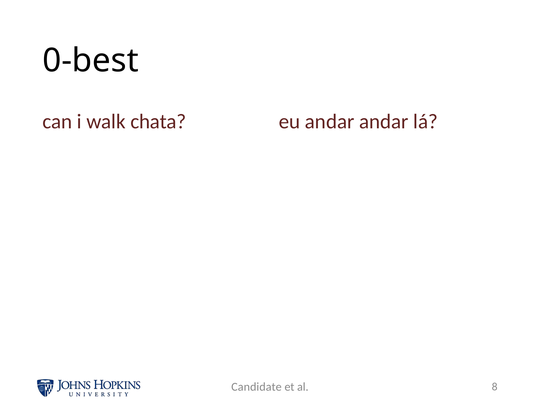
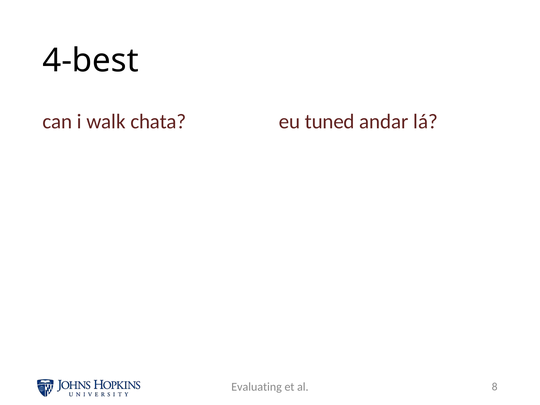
0-best: 0-best -> 4-best
eu andar: andar -> tuned
Candidate: Candidate -> Evaluating
